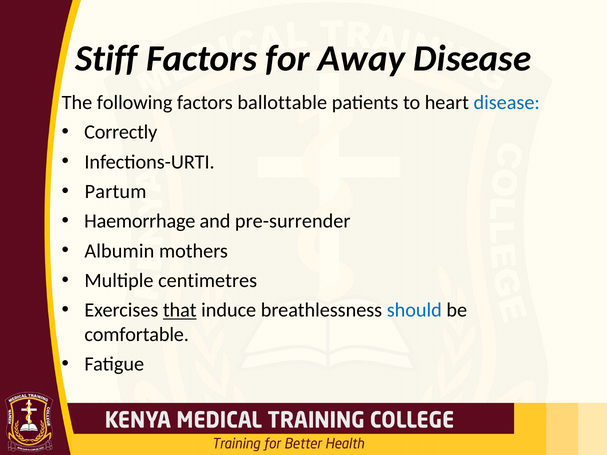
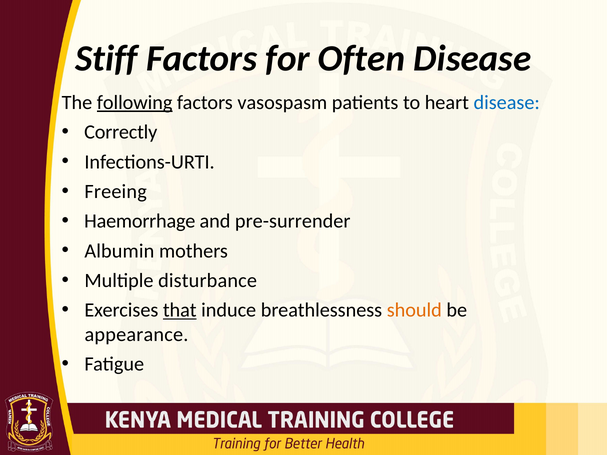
Away: Away -> Often
following underline: none -> present
ballottable: ballottable -> vasospasm
Partum: Partum -> Freeing
centimetres: centimetres -> disturbance
should colour: blue -> orange
comfortable: comfortable -> appearance
